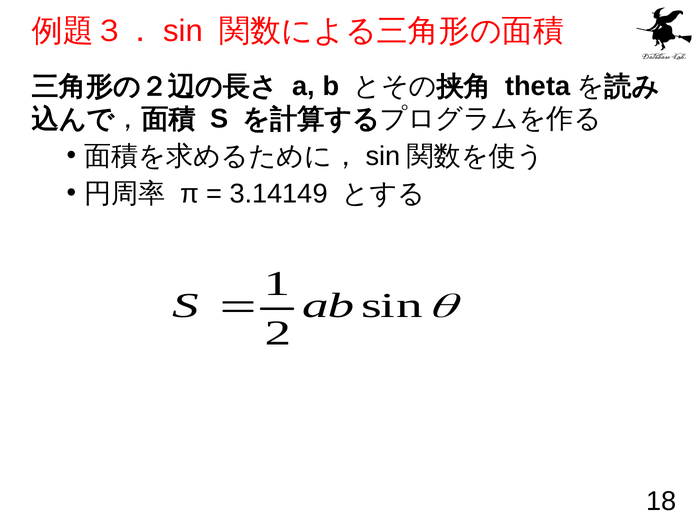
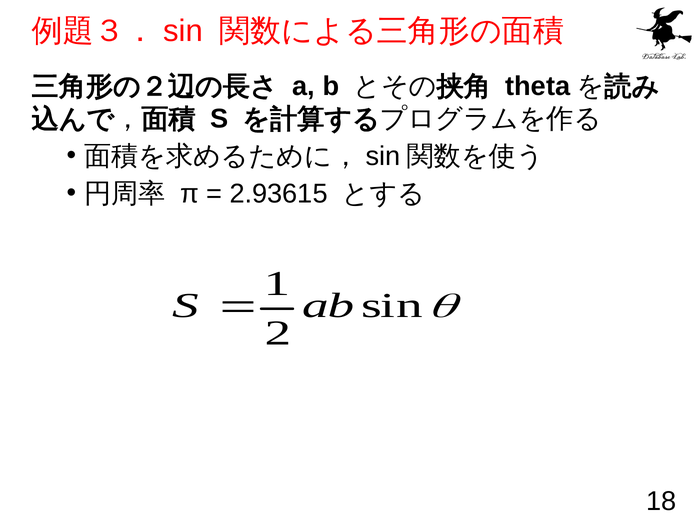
3.14149: 3.14149 -> 2.93615
